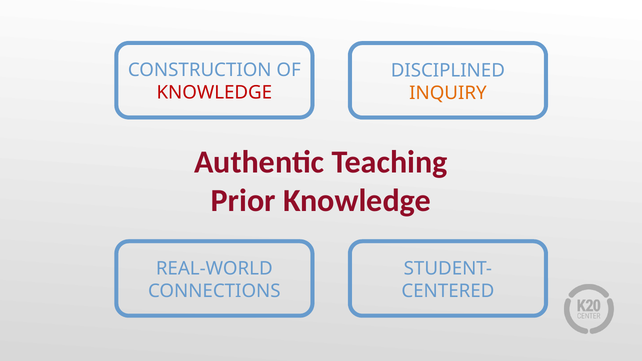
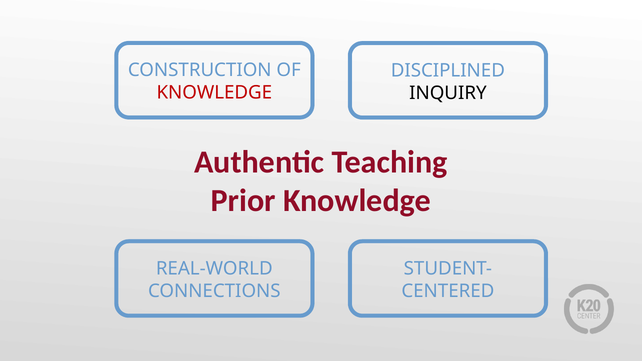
INQUIRY colour: orange -> black
